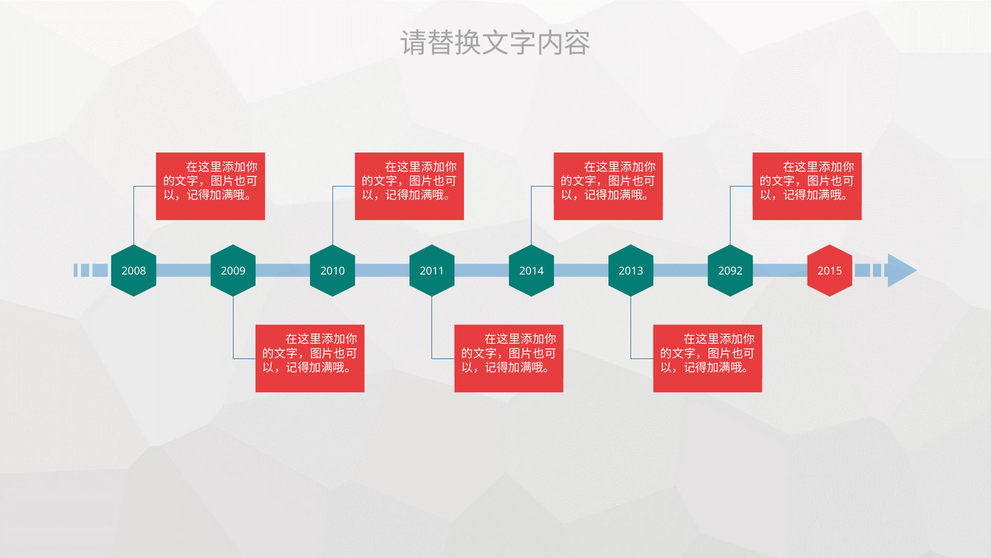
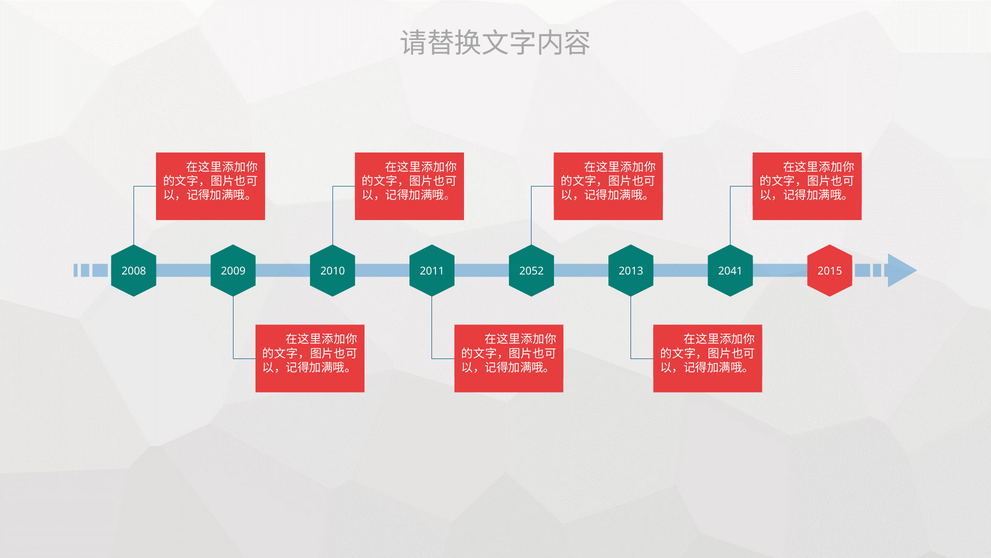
2014: 2014 -> 2052
2092: 2092 -> 2041
